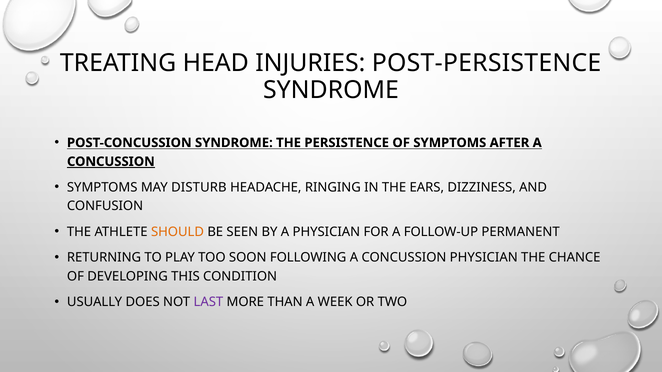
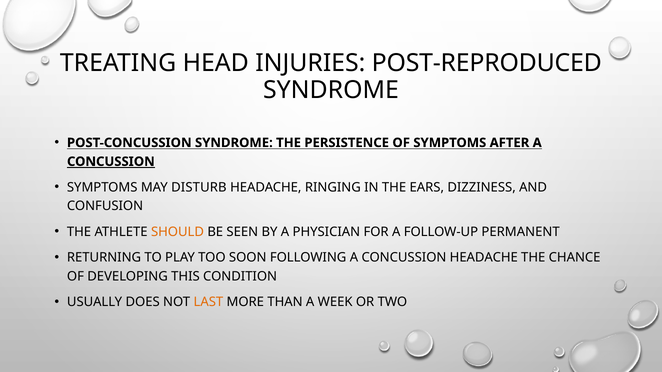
POST-PERSISTENCE: POST-PERSISTENCE -> POST-REPRODUCED
CONCUSSION PHYSICIAN: PHYSICIAN -> HEADACHE
LAST colour: purple -> orange
